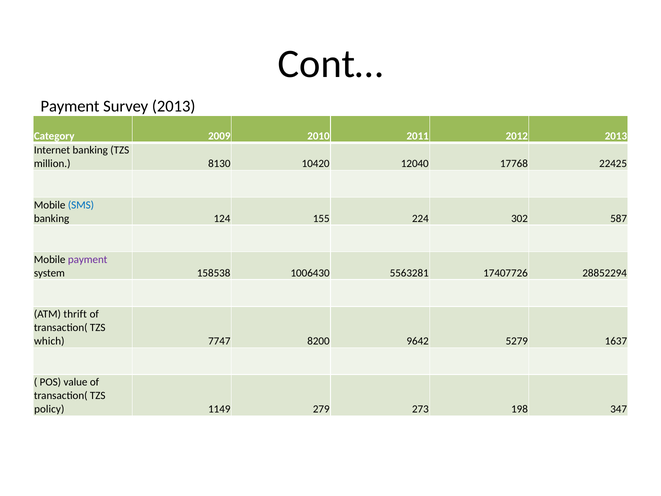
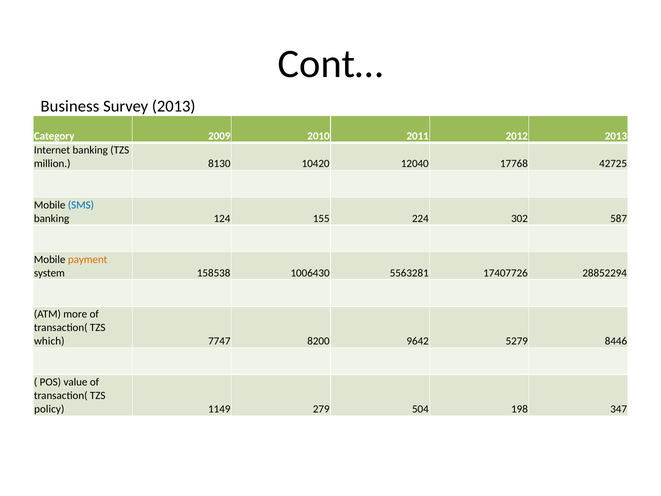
Payment at (70, 106): Payment -> Business
22425: 22425 -> 42725
payment at (88, 259) colour: purple -> orange
thrift: thrift -> more
1637: 1637 -> 8446
273: 273 -> 504
